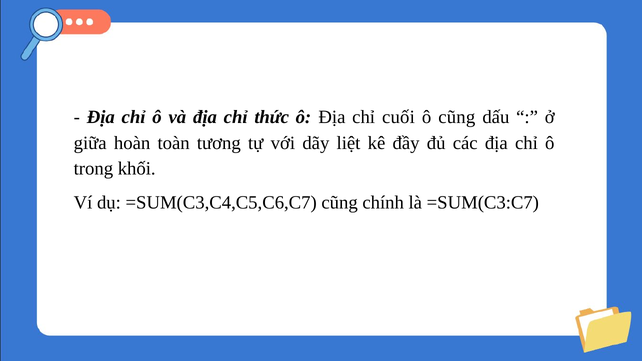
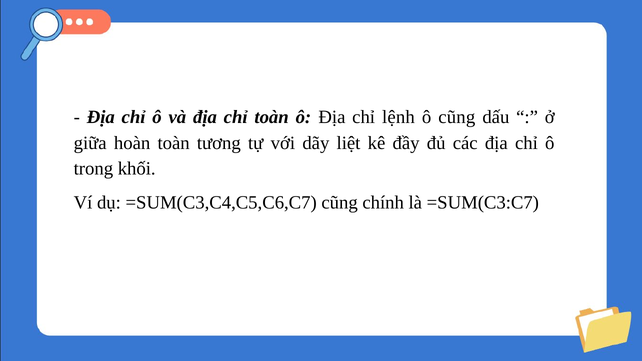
chỉ thức: thức -> toàn
cuối: cuối -> lệnh
